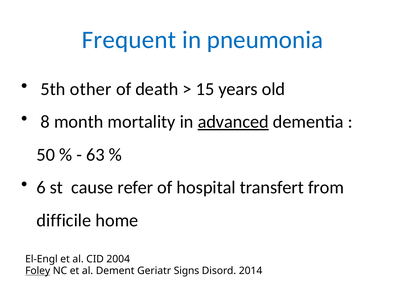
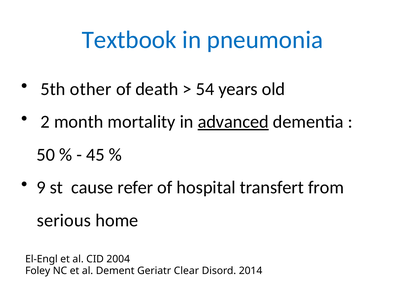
Frequent: Frequent -> Textbook
15: 15 -> 54
8: 8 -> 2
63: 63 -> 45
6: 6 -> 9
difficile: difficile -> serious
Foley underline: present -> none
Signs: Signs -> Clear
